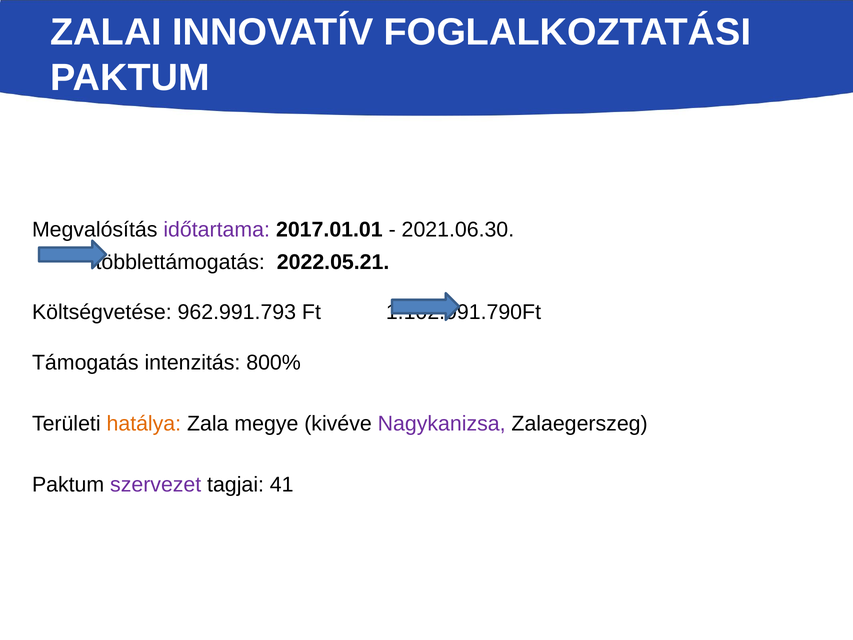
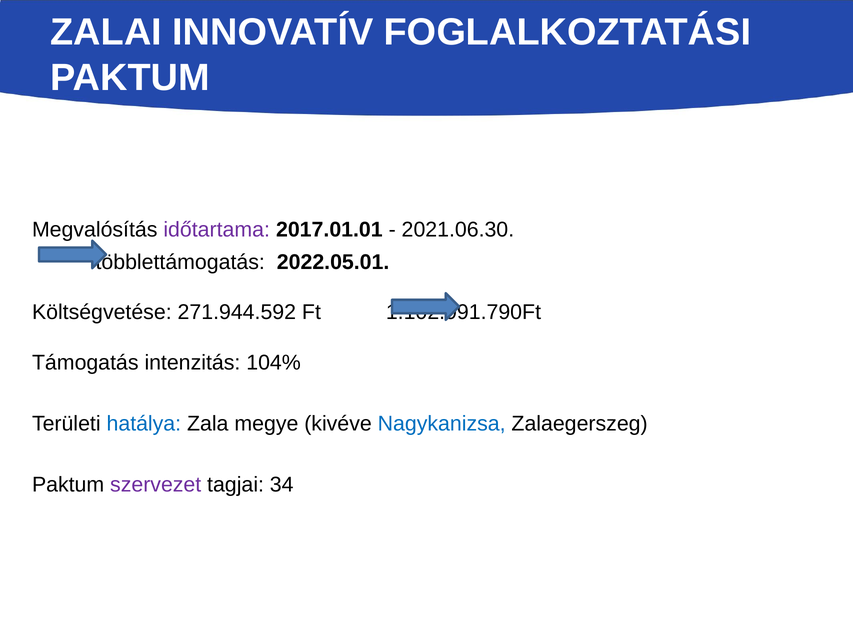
2022.05.21: 2022.05.21 -> 2022.05.01
962.991.793: 962.991.793 -> 271.944.592
800%: 800% -> 104%
hatálya colour: orange -> blue
Nagykanizsa colour: purple -> blue
41: 41 -> 34
